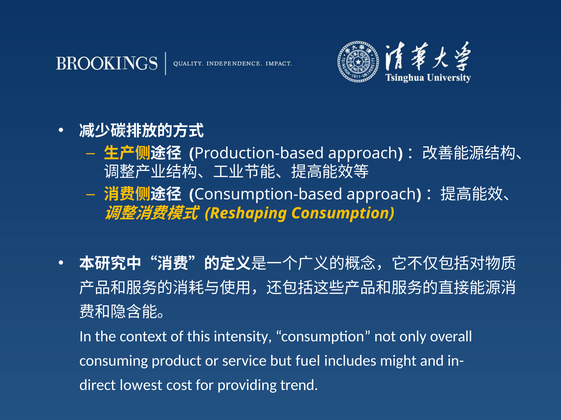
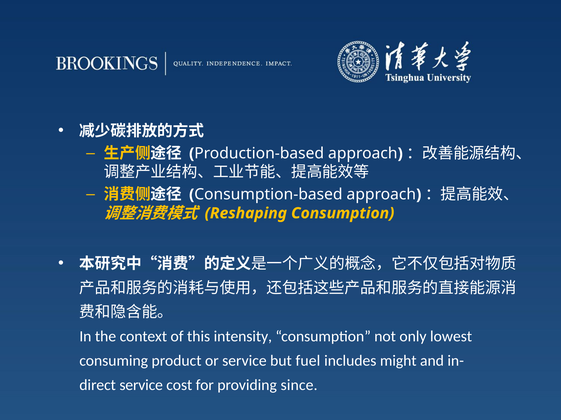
overall: overall -> lowest
direct lowest: lowest -> service
trend: trend -> since
